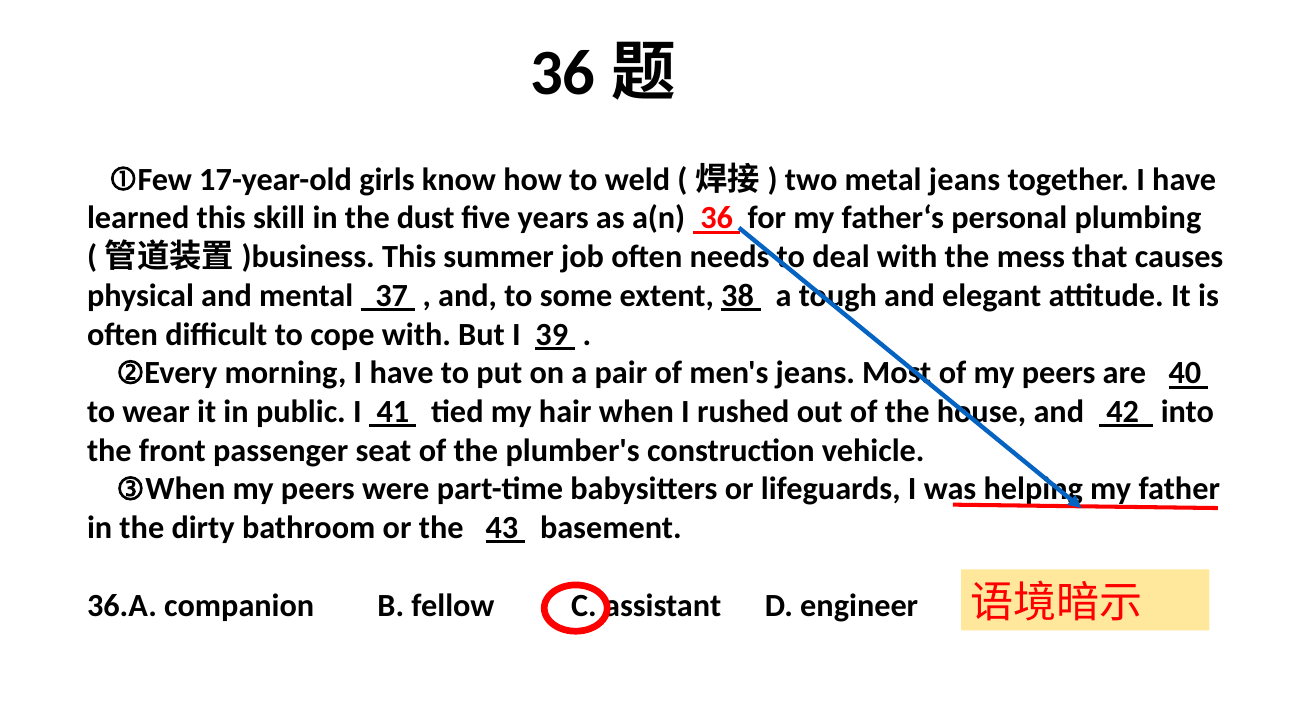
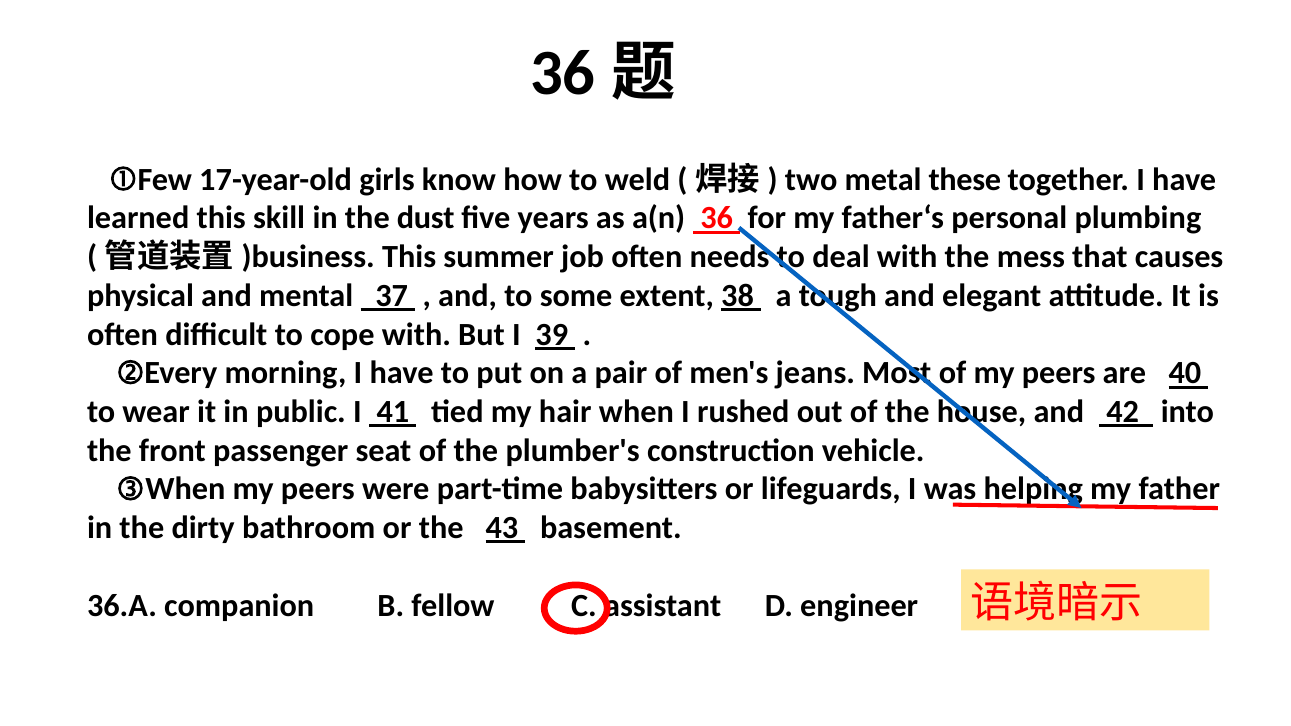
metal jeans: jeans -> these
